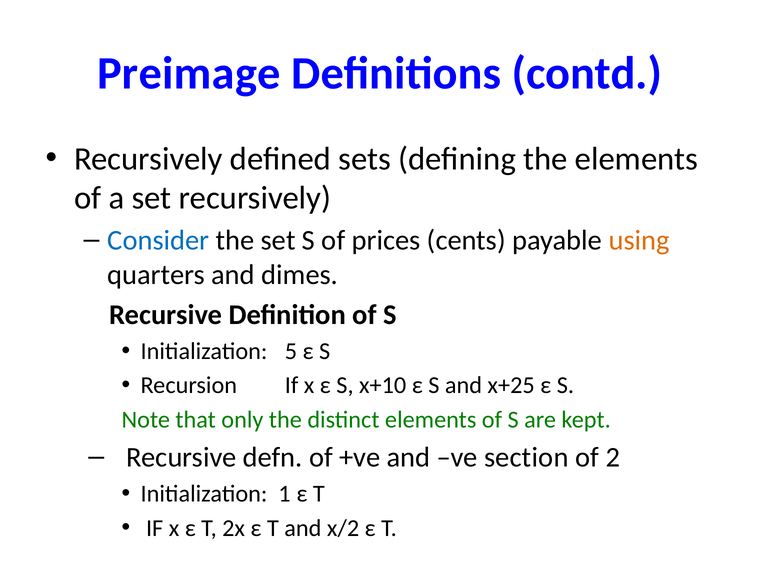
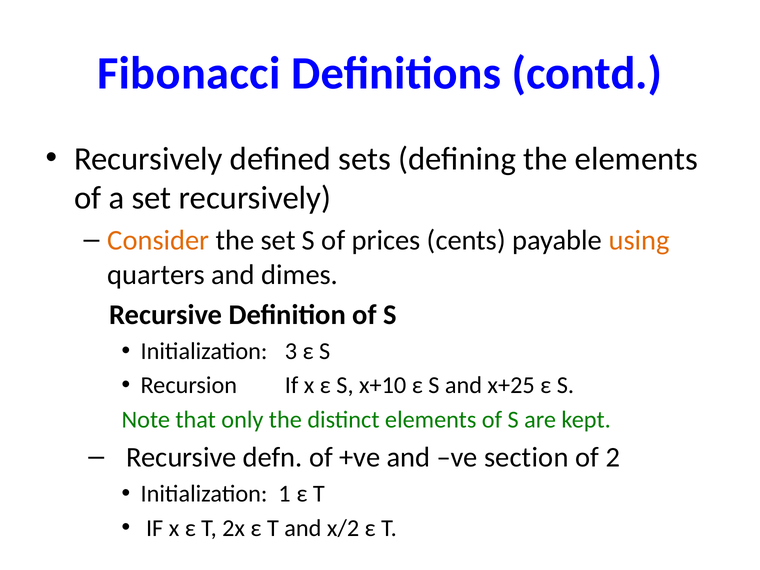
Preimage: Preimage -> Fibonacci
Consider colour: blue -> orange
5: 5 -> 3
